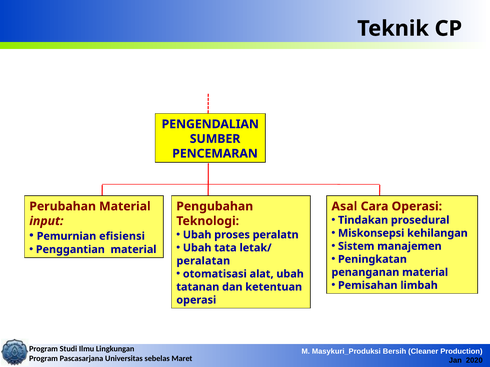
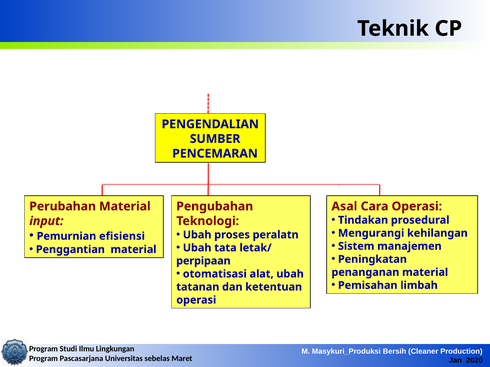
Miskonsepsi: Miskonsepsi -> Mengurangi
peralatan: peralatan -> perpipaan
